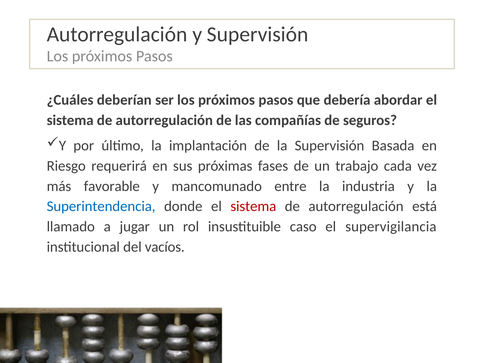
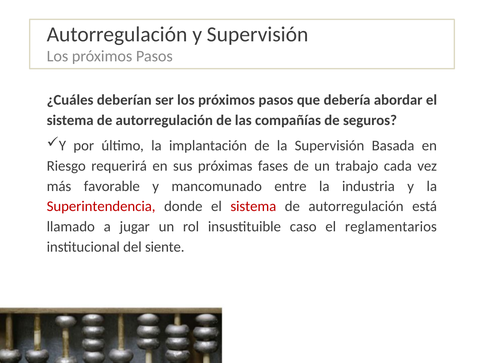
Superintendencia colour: blue -> red
supervigilancia: supervigilancia -> reglamentarios
vacíos: vacíos -> siente
